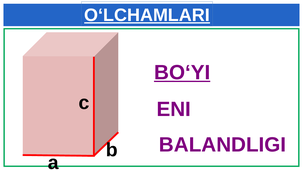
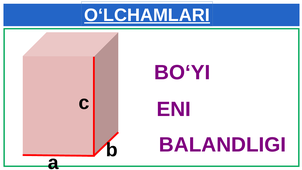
BO‘YI underline: present -> none
